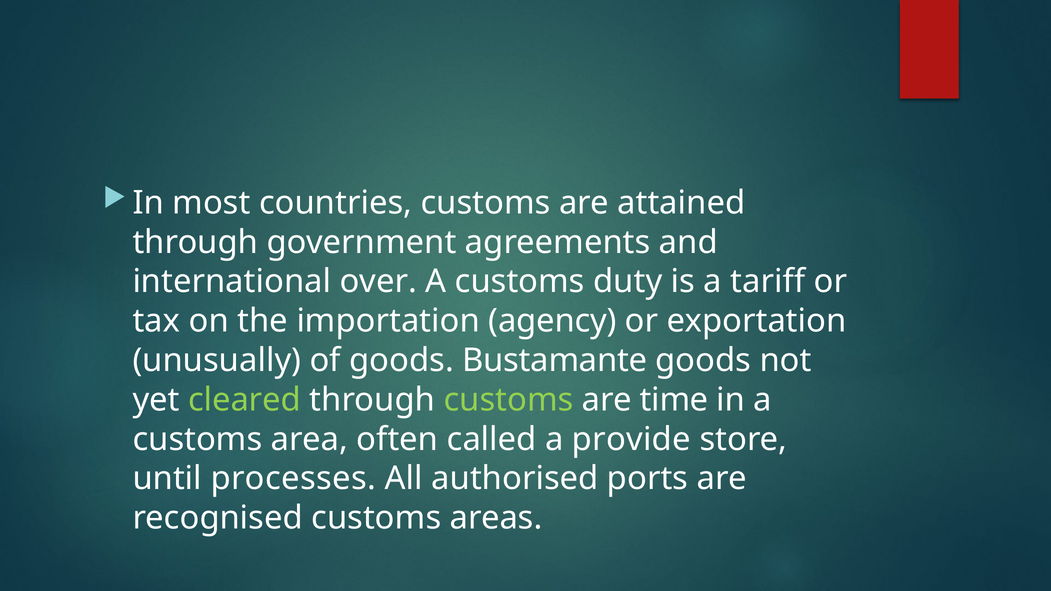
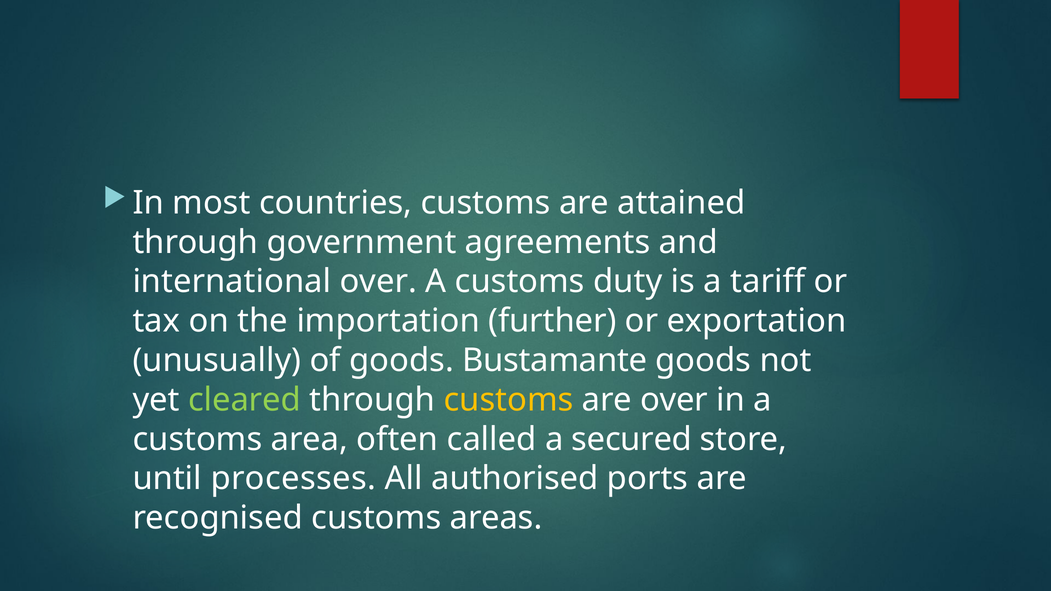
agency: agency -> further
customs at (508, 400) colour: light green -> yellow
are time: time -> over
provide: provide -> secured
